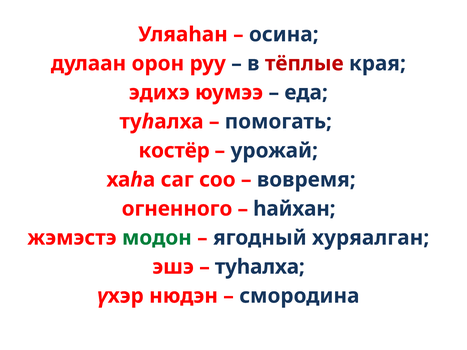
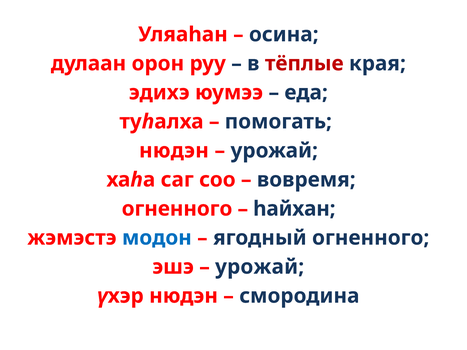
костёр at (174, 151): костёр -> нюдэн
модон colour: green -> blue
ягодный хуряалган: хуряалган -> огненного
туһалха at (260, 267): туһалха -> урожай
